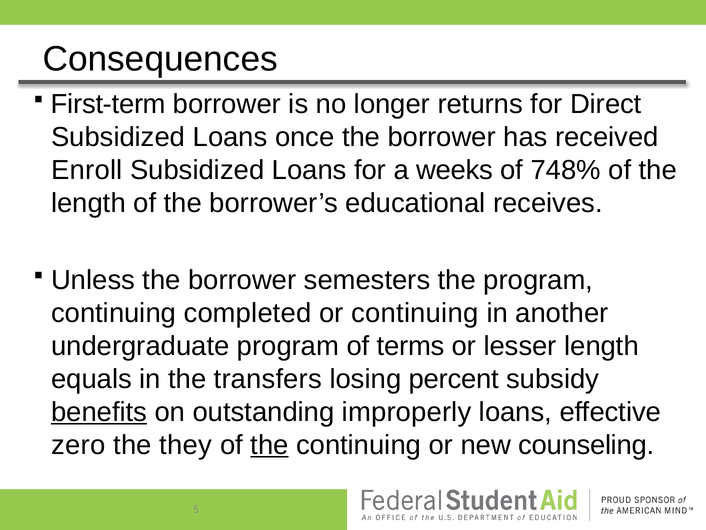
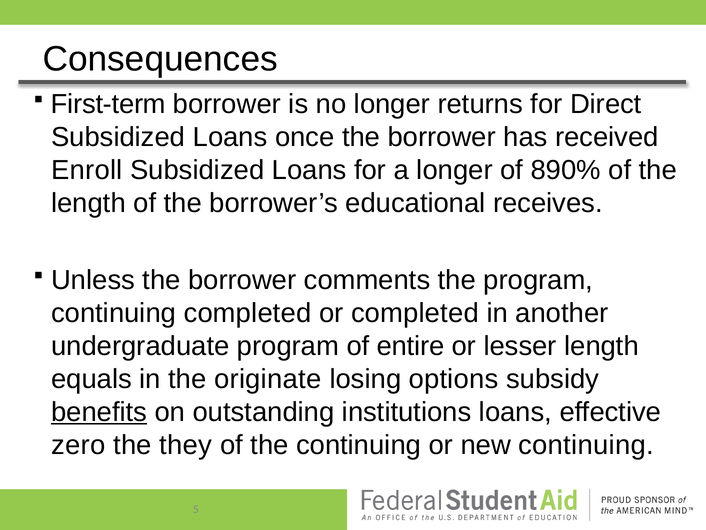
a weeks: weeks -> longer
748%: 748% -> 890%
semesters: semesters -> comments
or continuing: continuing -> completed
terms: terms -> entire
transfers: transfers -> originate
percent: percent -> options
improperly: improperly -> institutions
the at (270, 445) underline: present -> none
new counseling: counseling -> continuing
